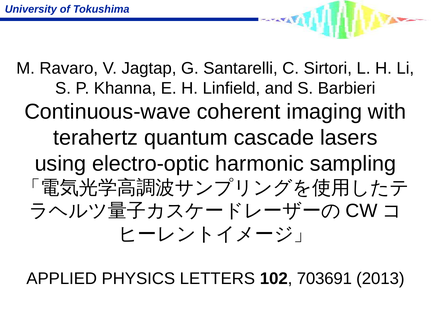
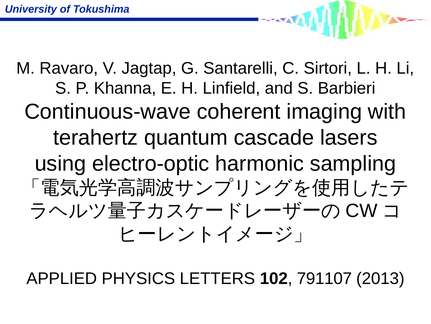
703691: 703691 -> 791107
